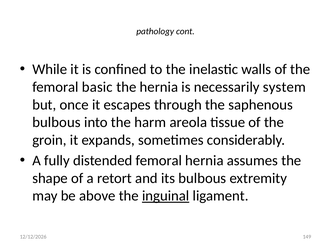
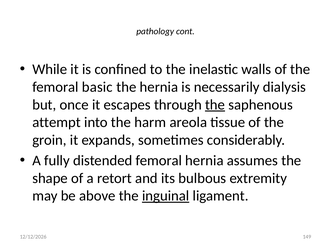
system: system -> dialysis
the at (215, 105) underline: none -> present
bulbous at (56, 122): bulbous -> attempt
